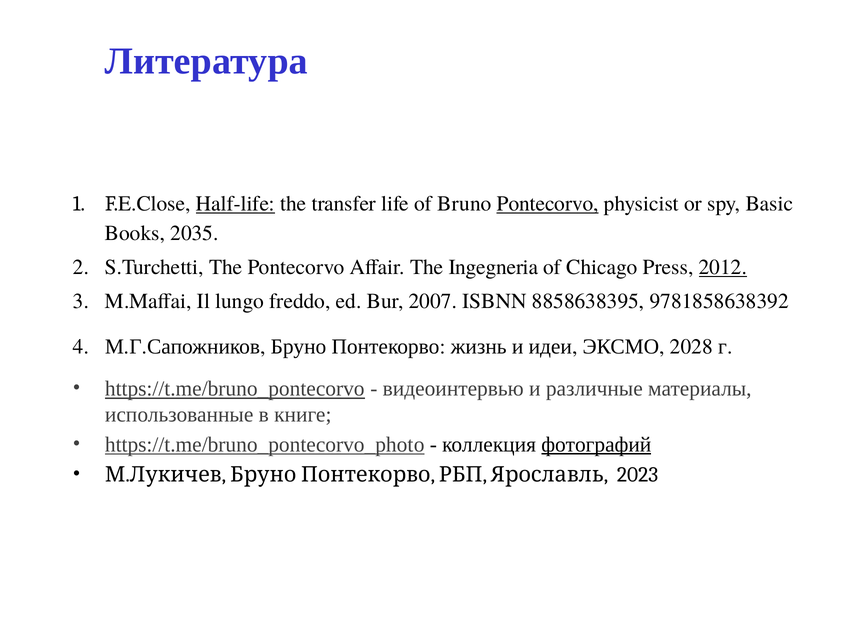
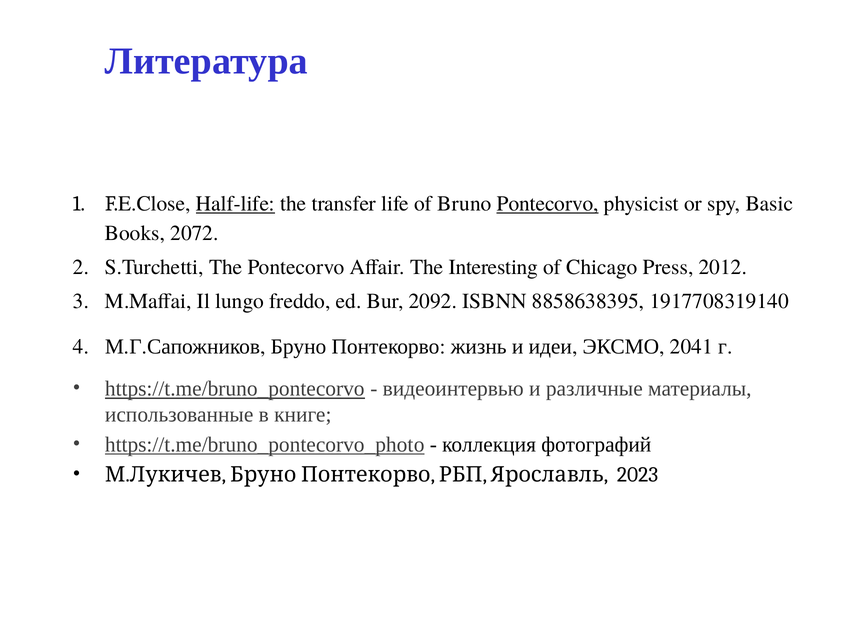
2035: 2035 -> 2072
Ingegneria: Ingegneria -> Interesting
2012 underline: present -> none
2007: 2007 -> 2092
9781858638392: 9781858638392 -> 1917708319140
2028: 2028 -> 2041
фотографий underline: present -> none
